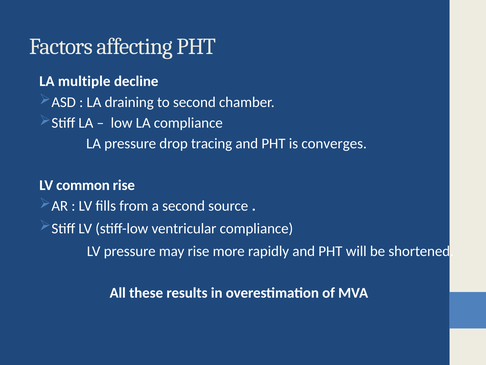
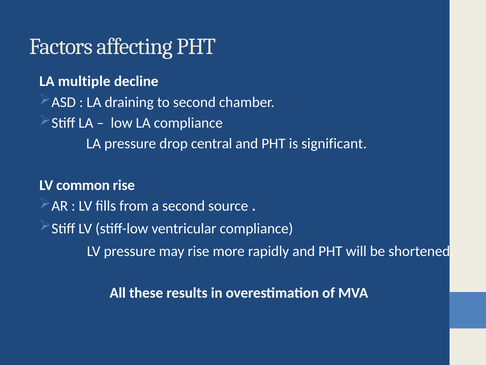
tracing: tracing -> central
converges: converges -> significant
